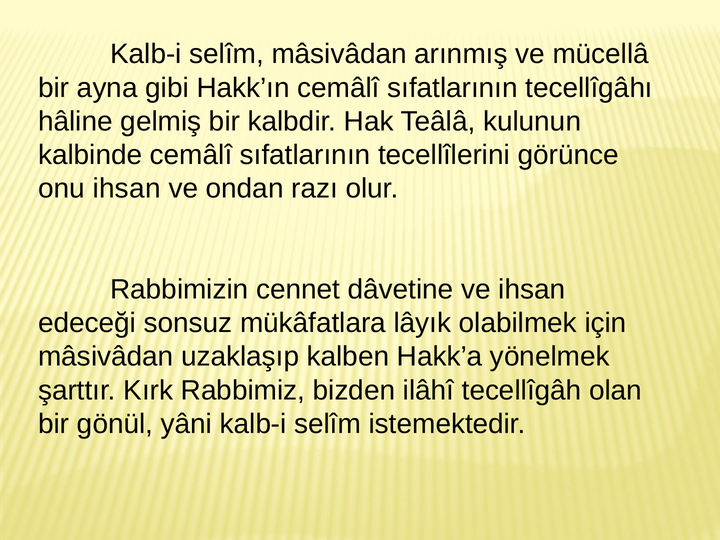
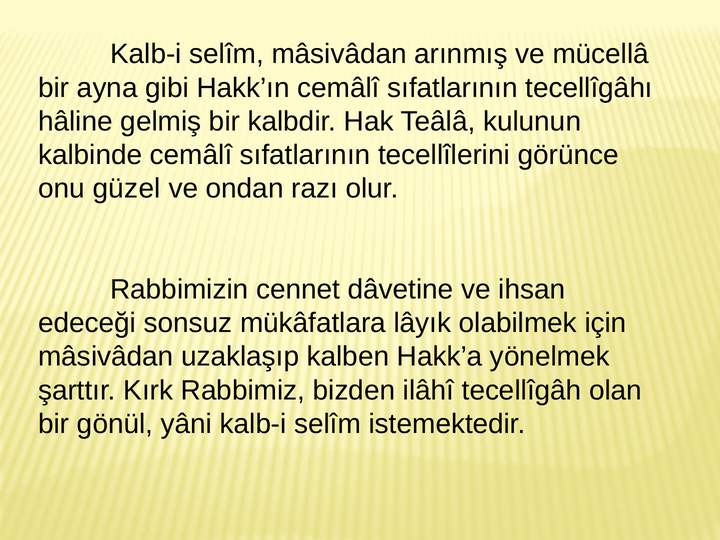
onu ihsan: ihsan -> güzel
